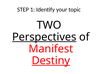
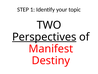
Destiny underline: present -> none
